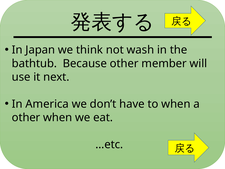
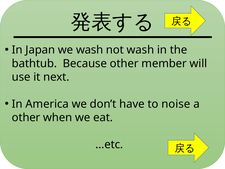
we think: think -> wash
to when: when -> noise
